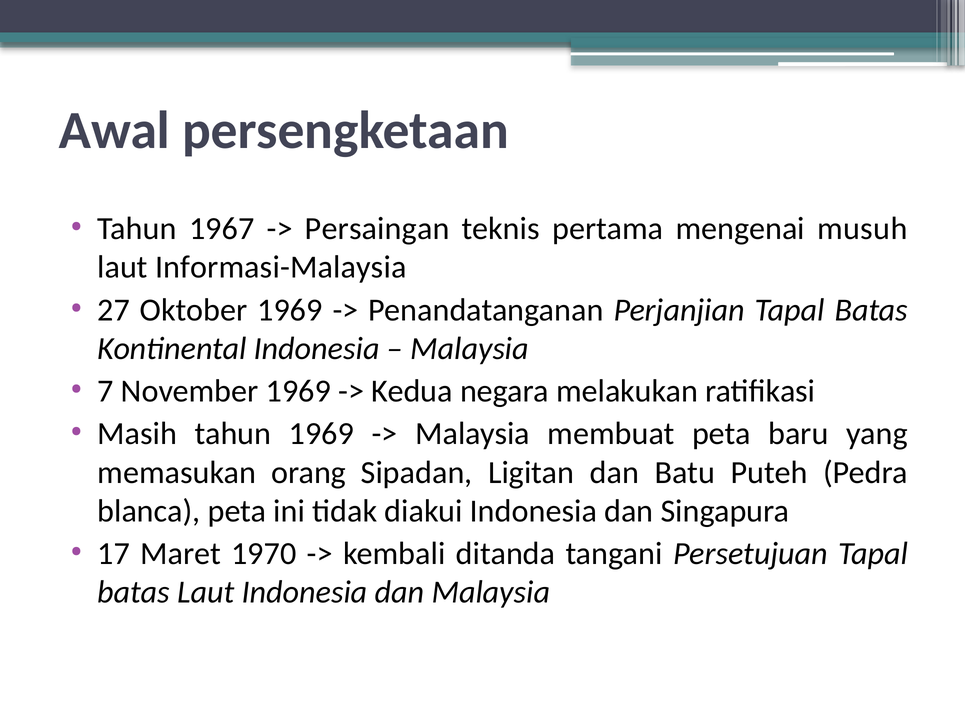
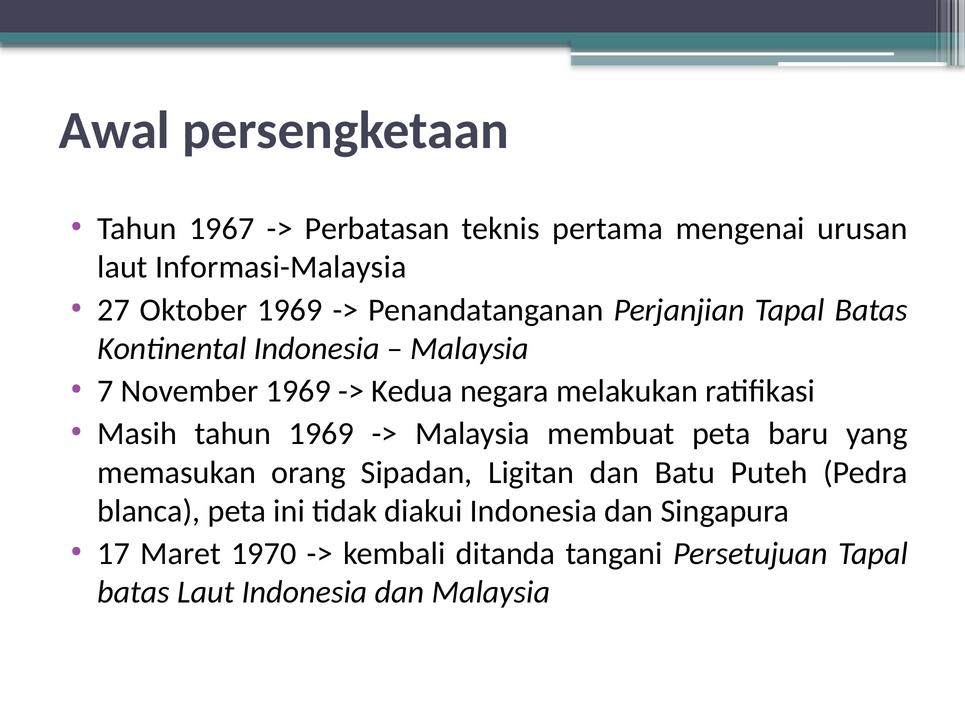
Persaingan: Persaingan -> Perbatasan
musuh: musuh -> urusan
